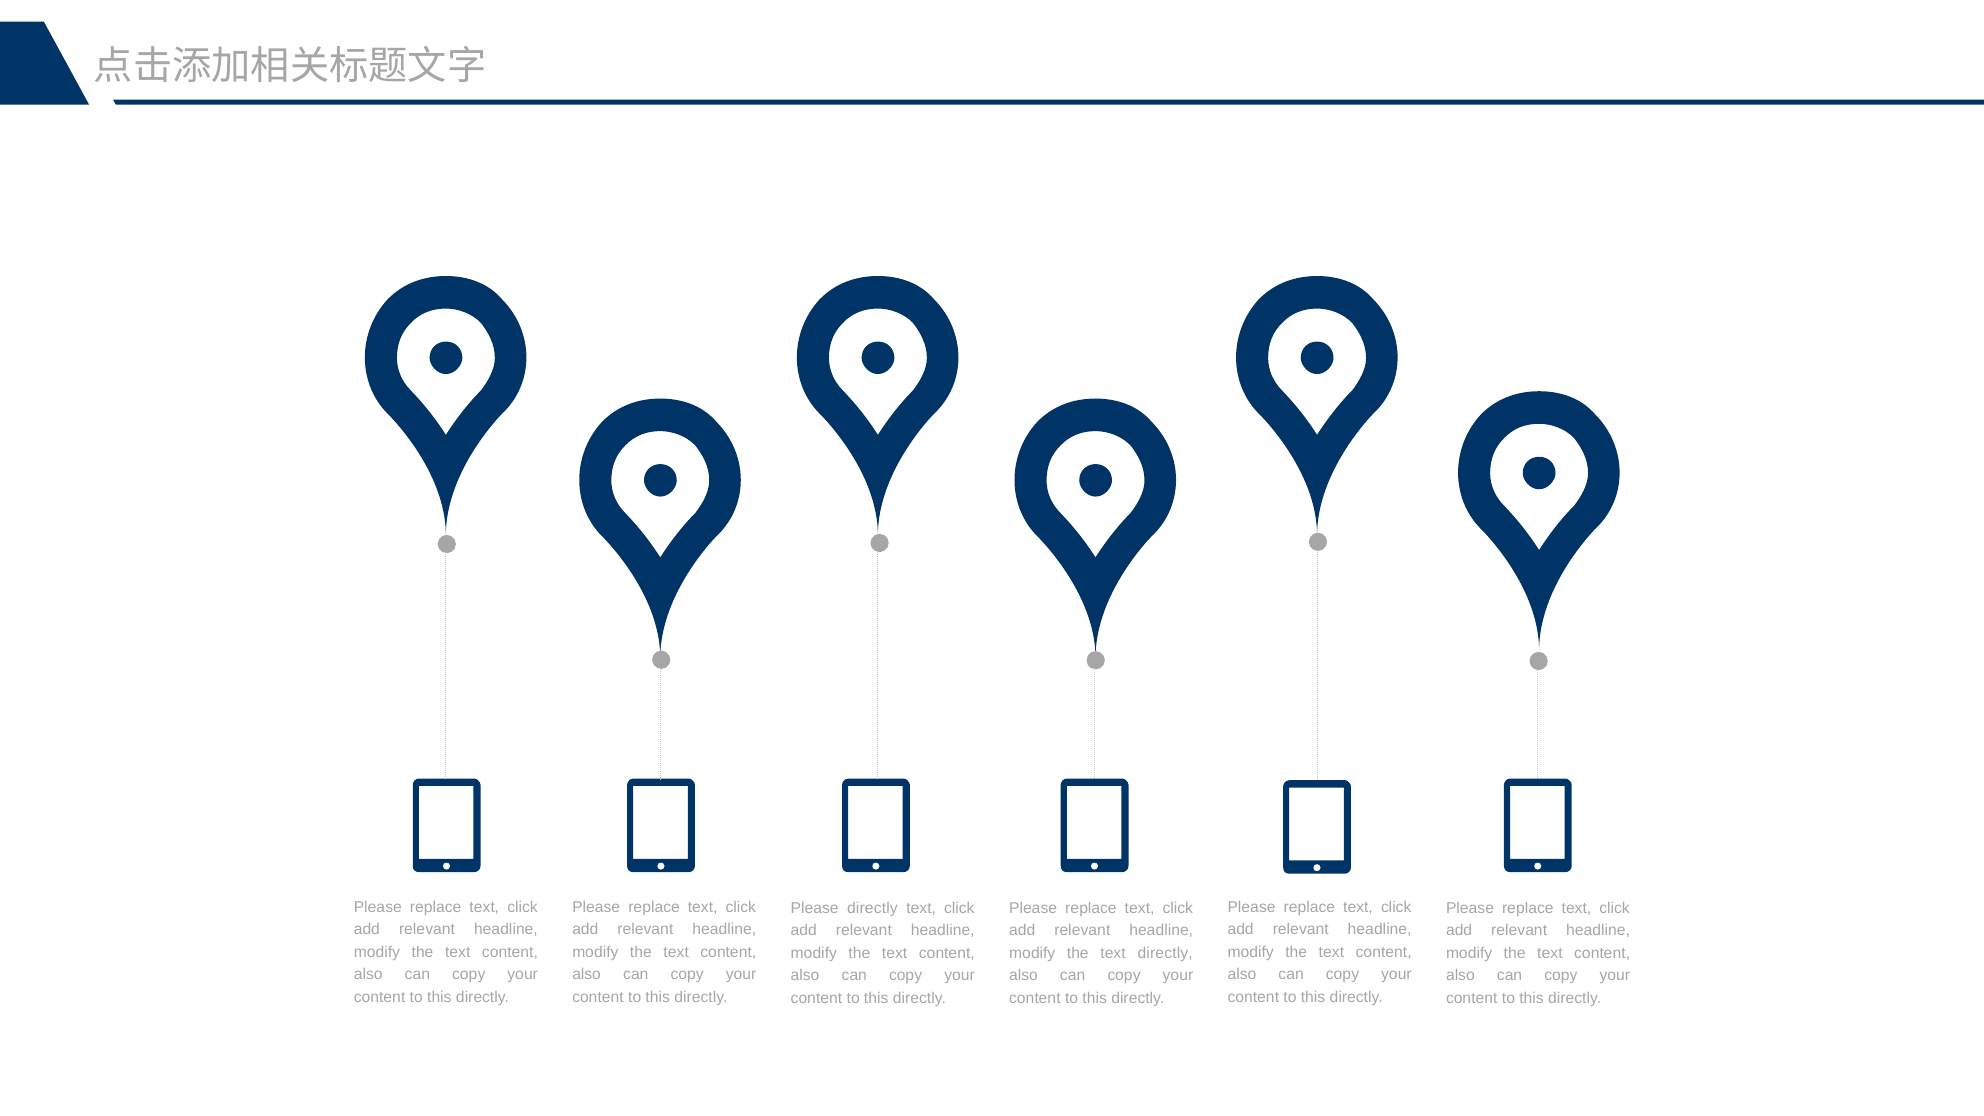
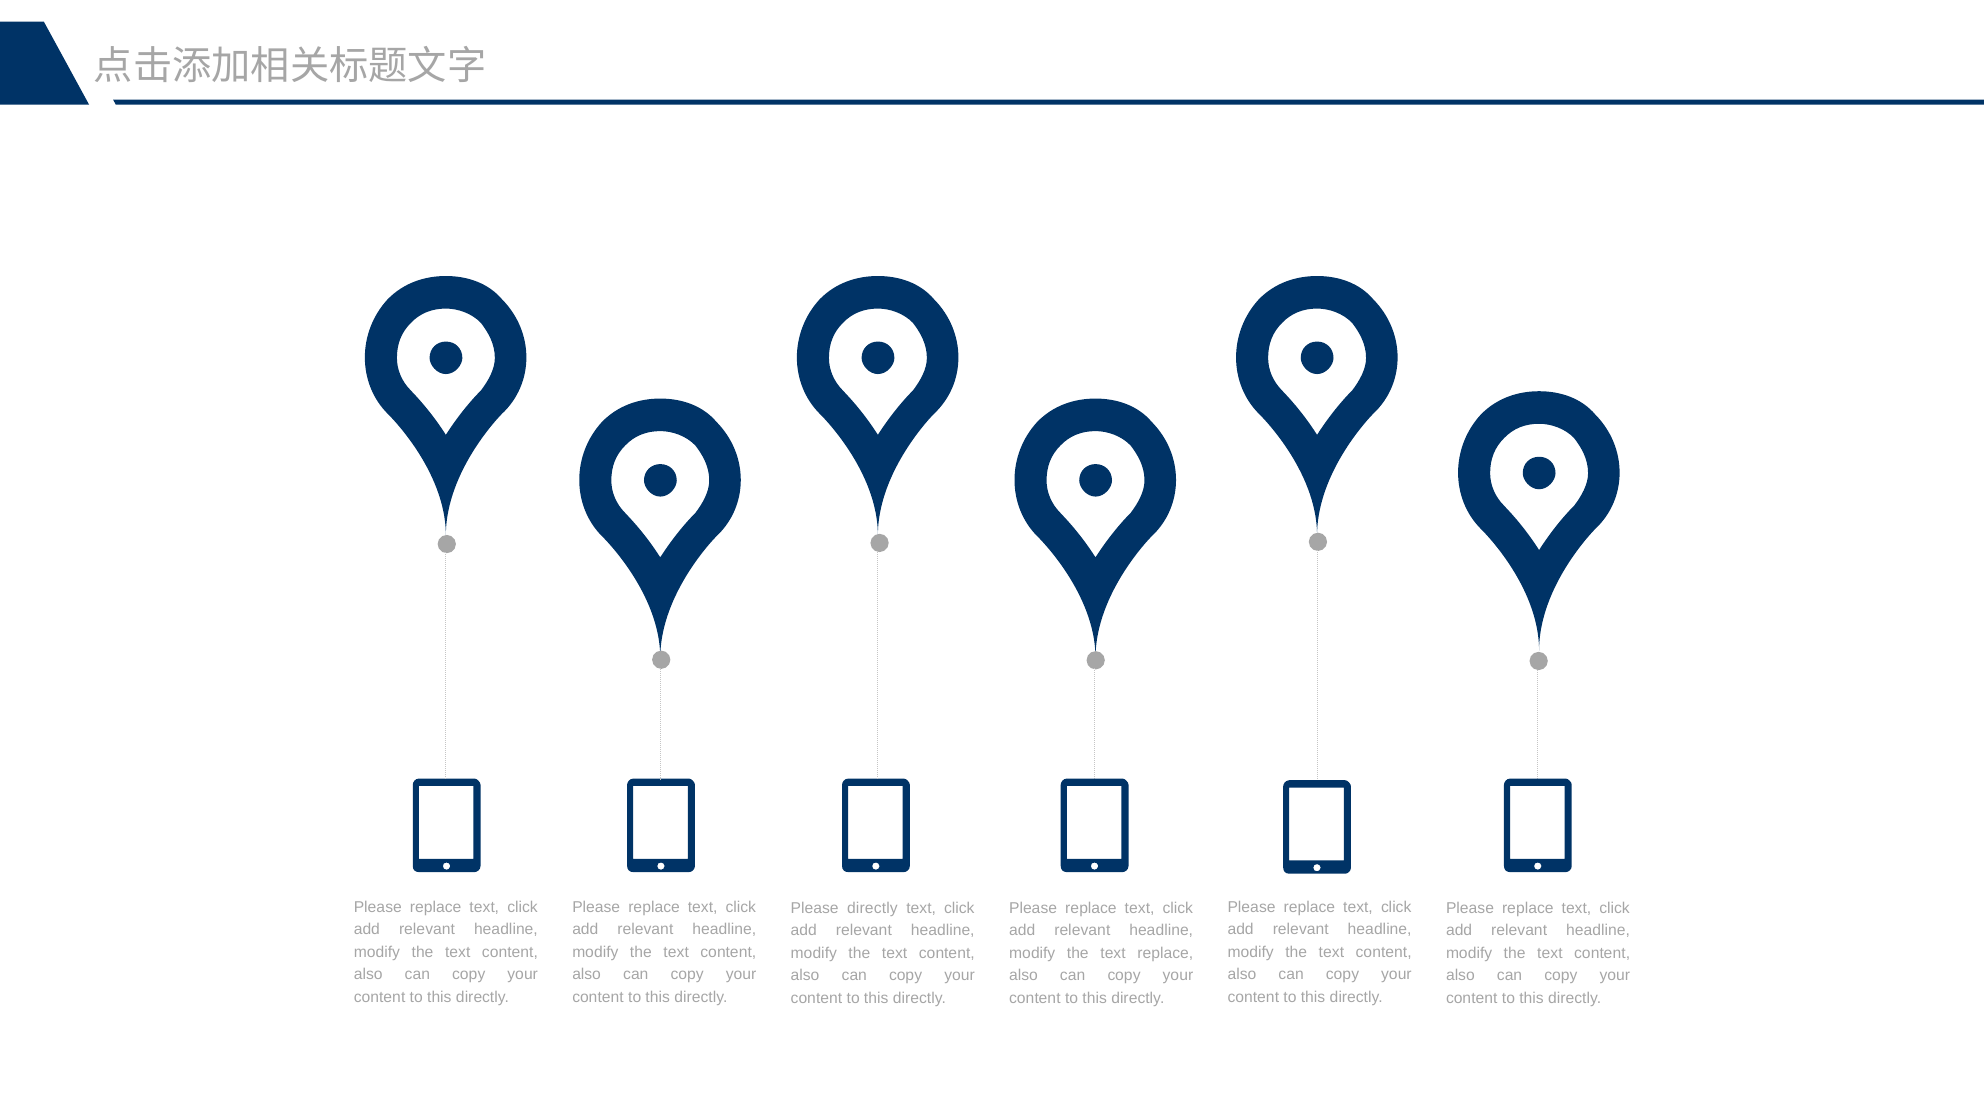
text directly: directly -> replace
